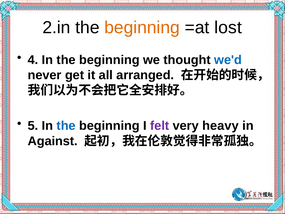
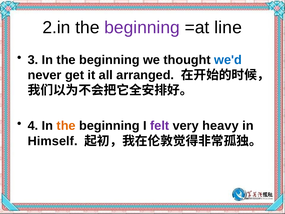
beginning at (142, 28) colour: orange -> purple
lost: lost -> line
4: 4 -> 3
5: 5 -> 4
the at (66, 126) colour: blue -> orange
Against: Against -> Himself
